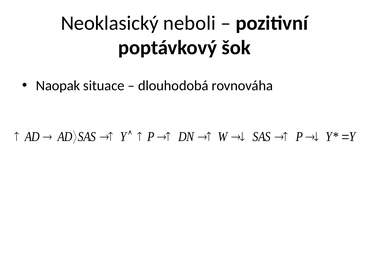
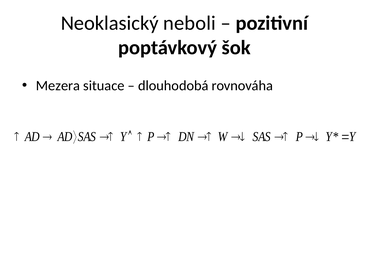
Naopak: Naopak -> Mezera
